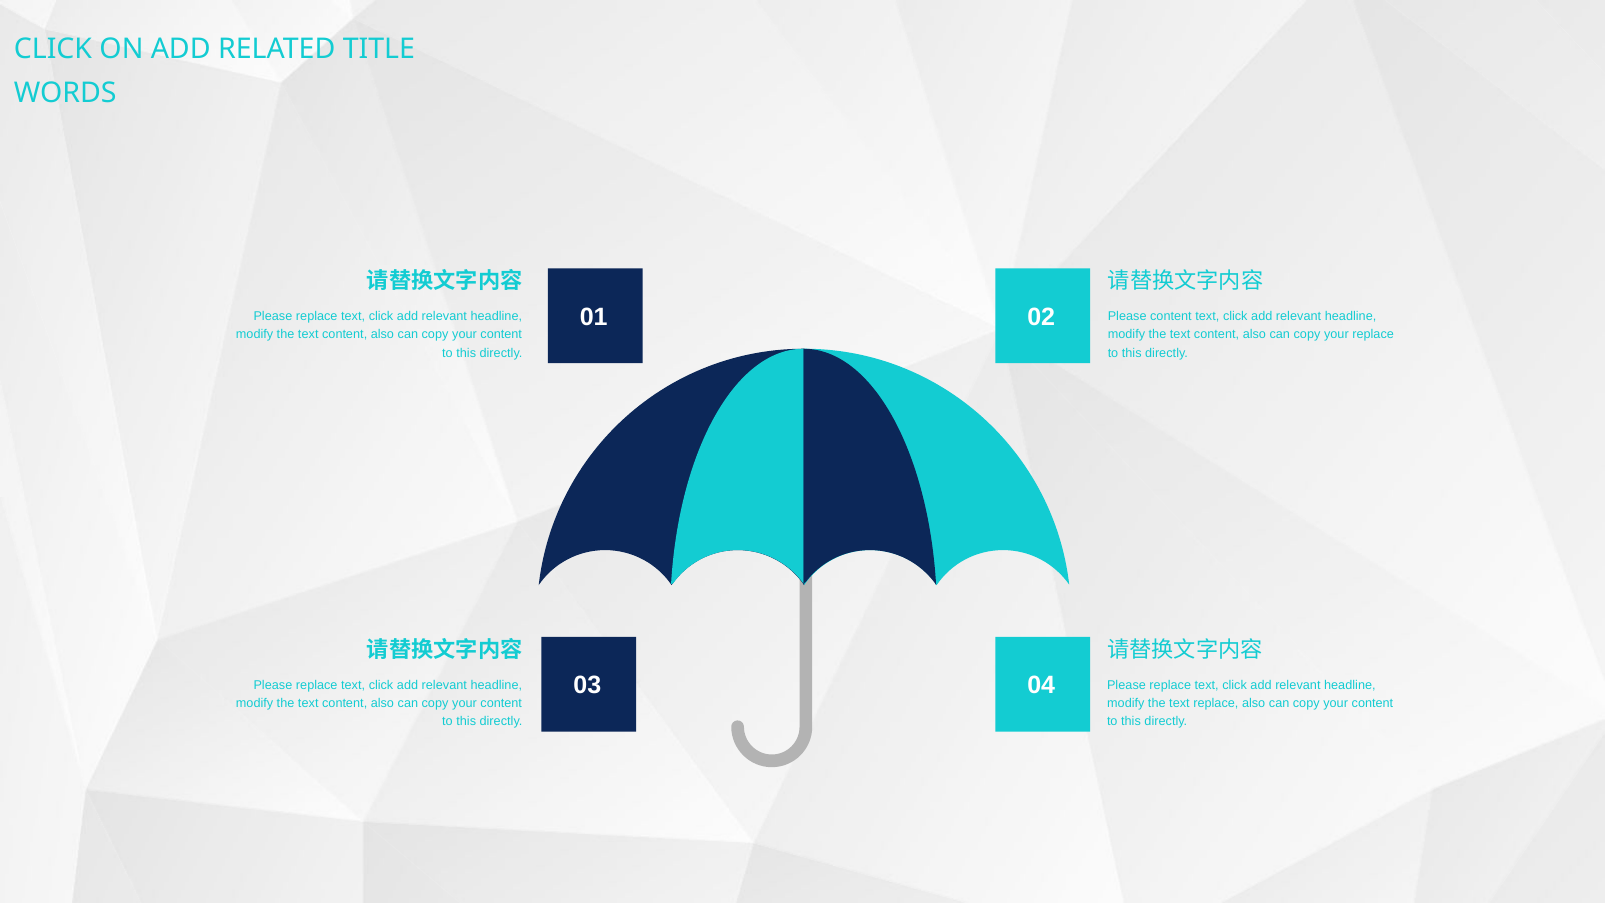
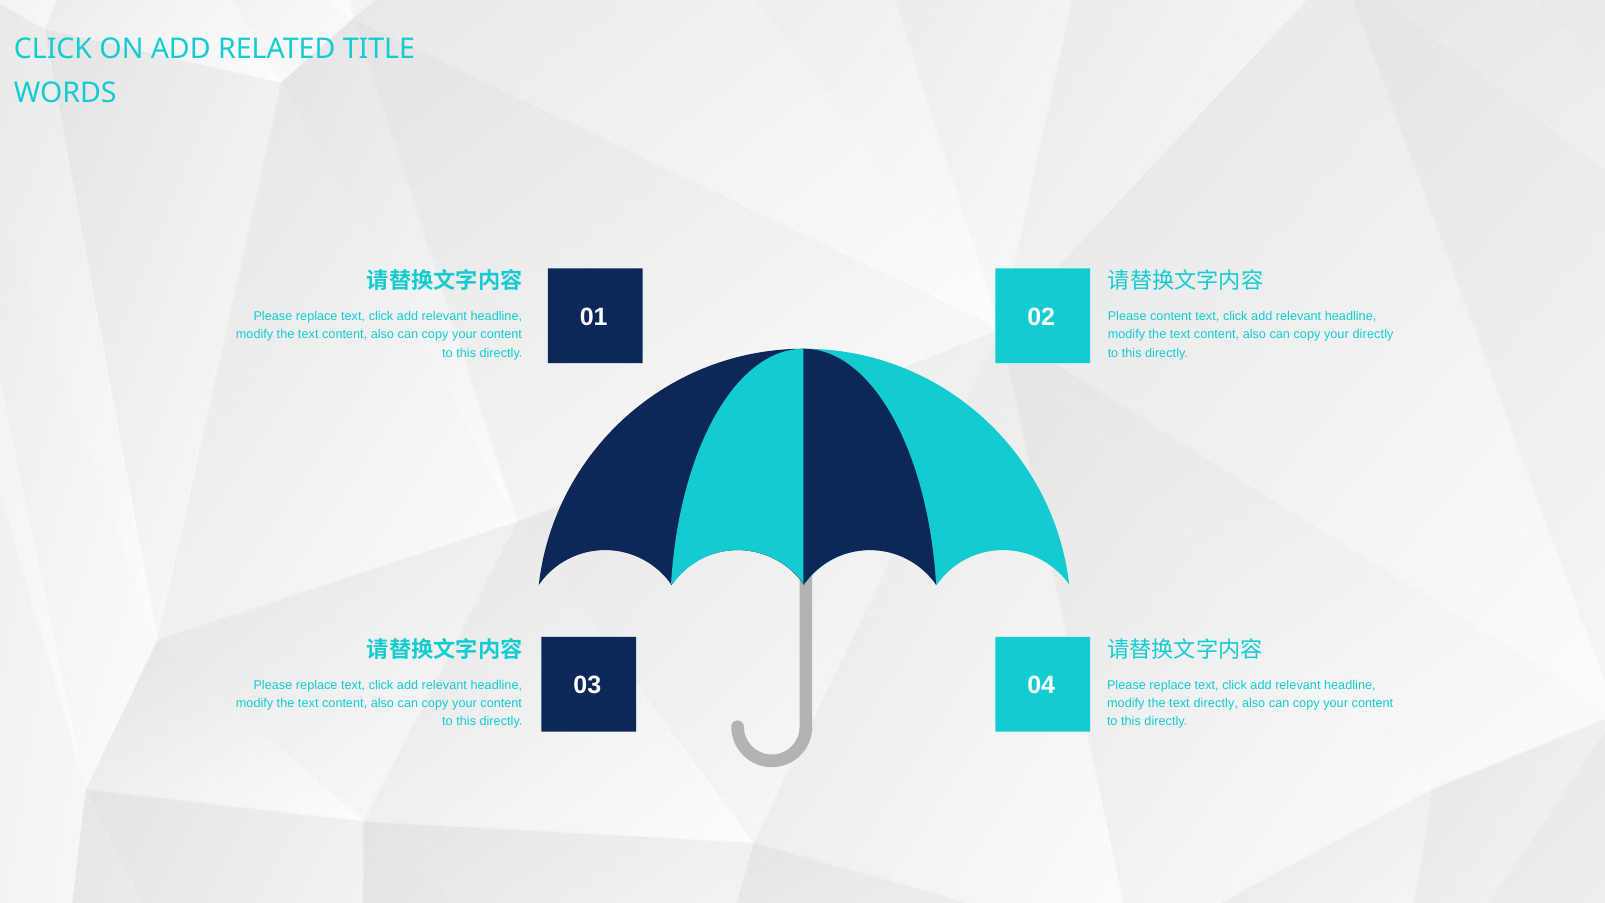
your replace: replace -> directly
text replace: replace -> directly
